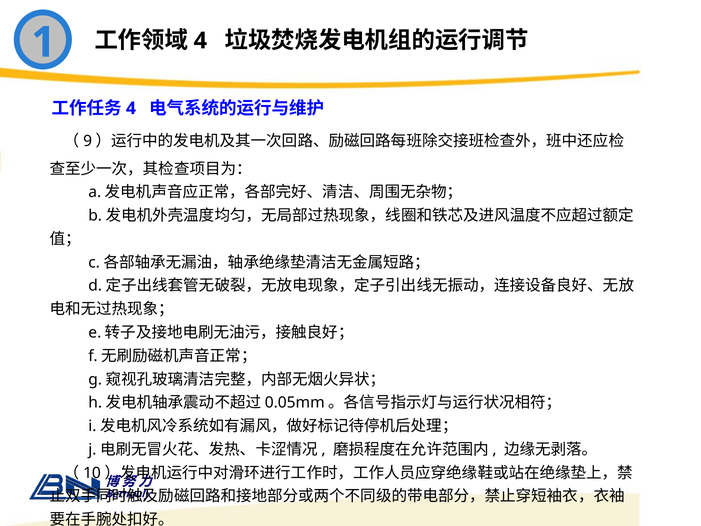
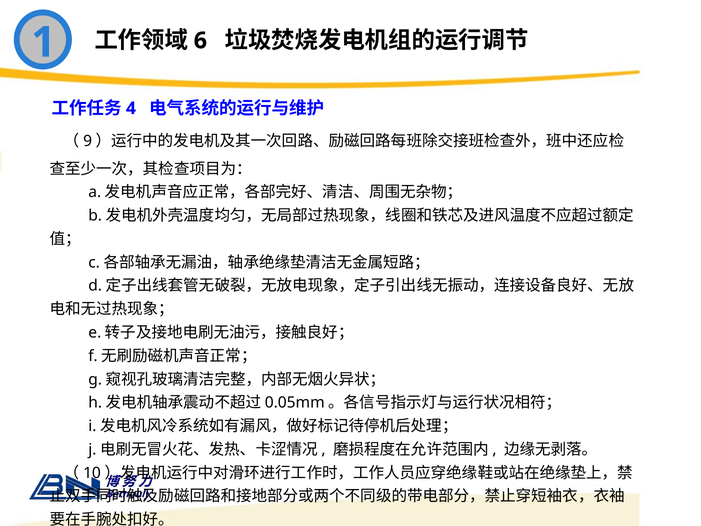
4 at (200, 41): 4 -> 6
